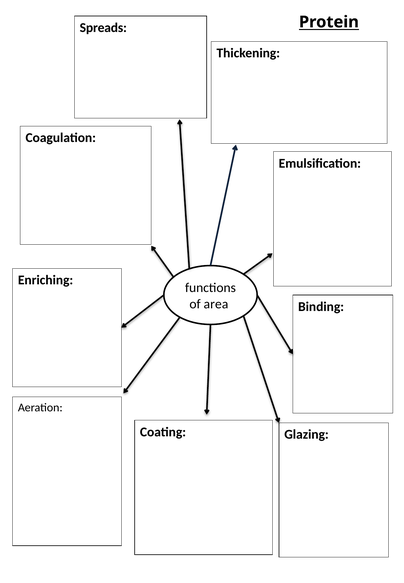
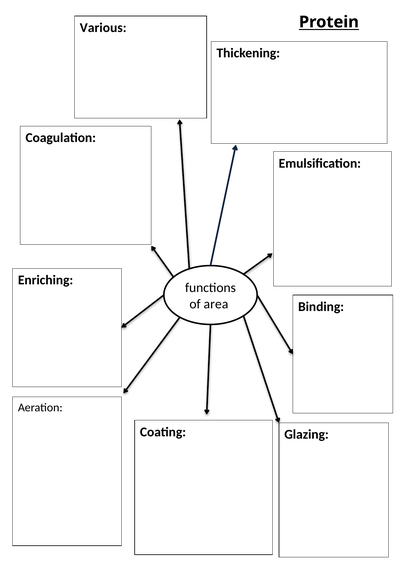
Spreads: Spreads -> Various
